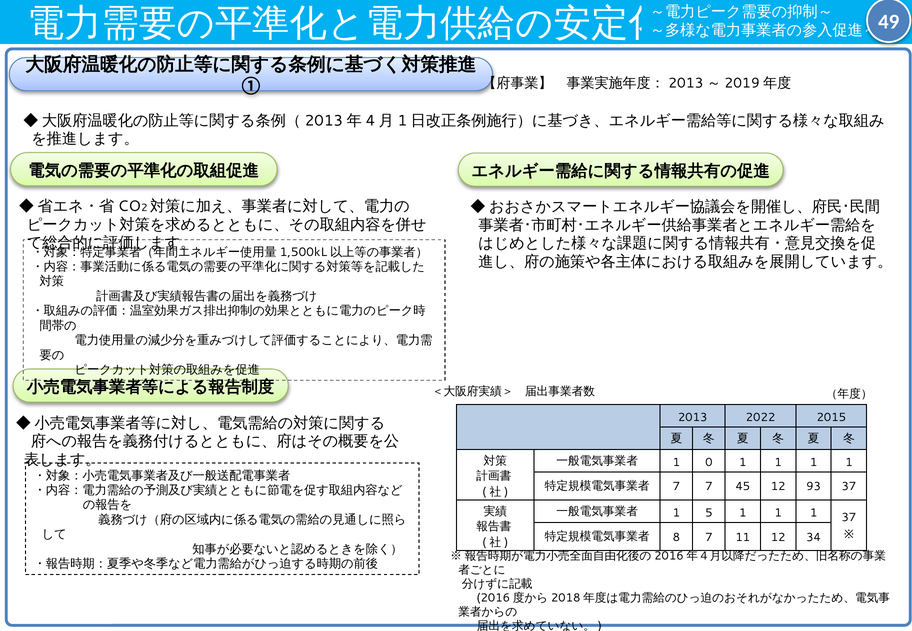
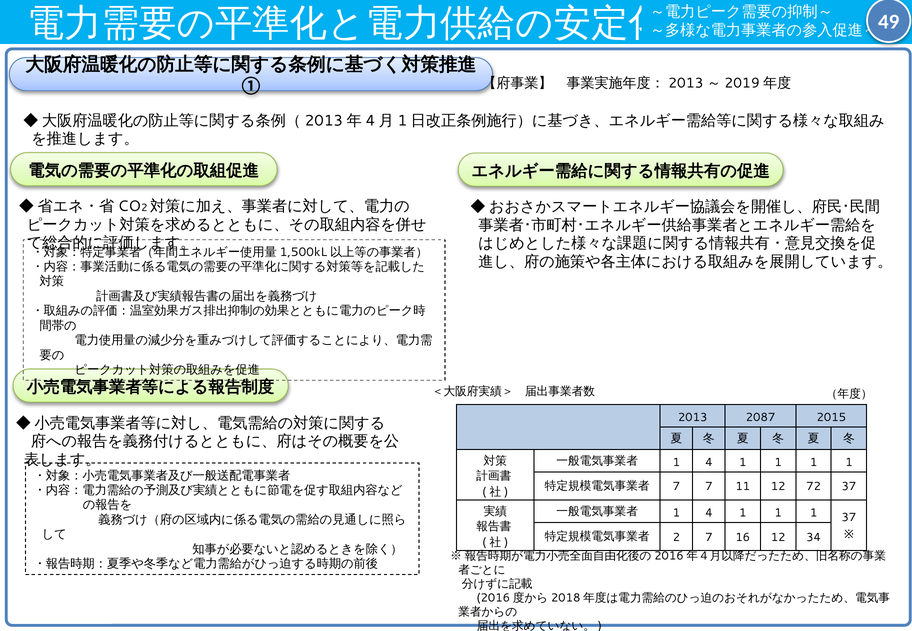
2022: 2022 -> 2087
0 at (709, 463): 0 -> 4
45: 45 -> 11
93: 93 -> 72
5 at (709, 513): 5 -> 4
8 at (676, 537): 8 -> 2
11: 11 -> 16
